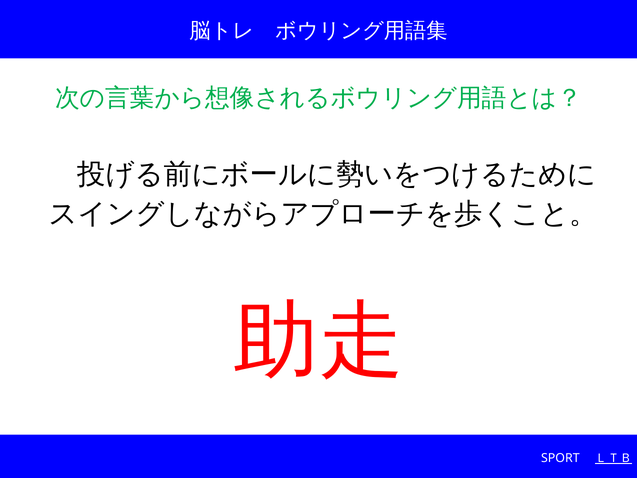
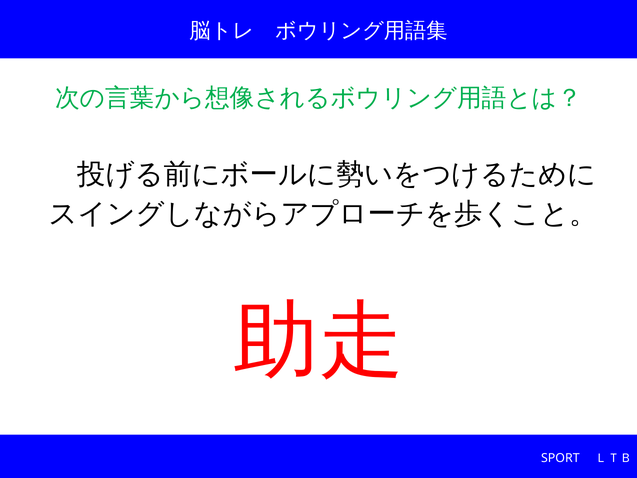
ＬＴＢ underline: present -> none
